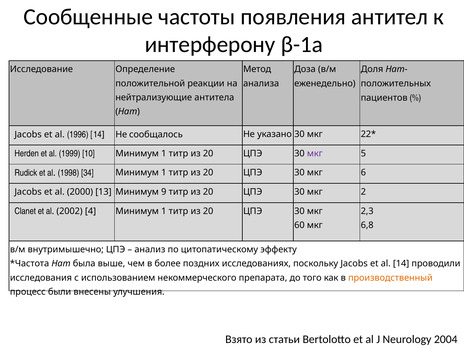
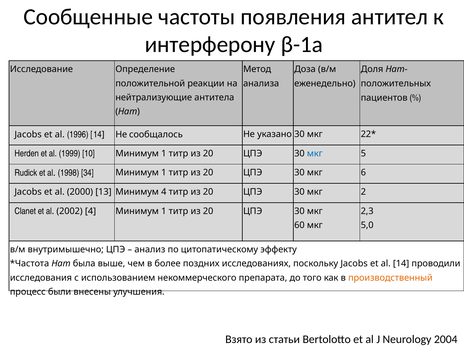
мкг at (315, 153) colour: purple -> blue
Минимум 9: 9 -> 4
6,8: 6,8 -> 5,0
